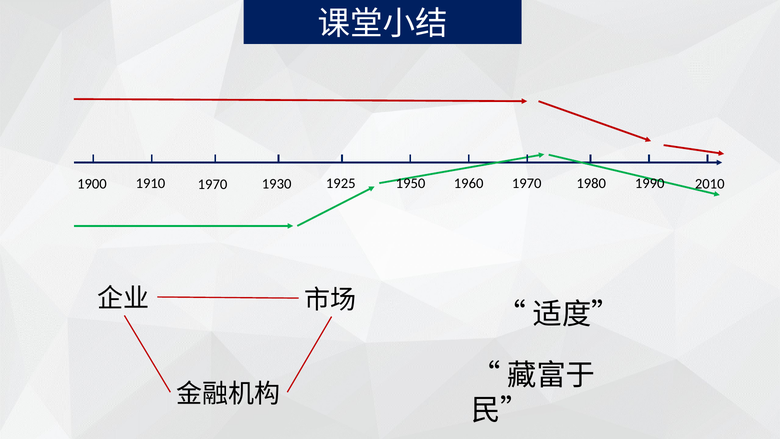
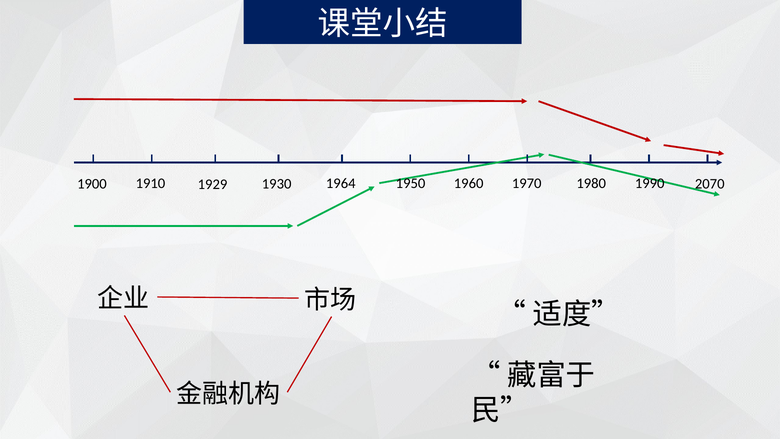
1910 1970: 1970 -> 1929
1925: 1925 -> 1964
2010: 2010 -> 2070
